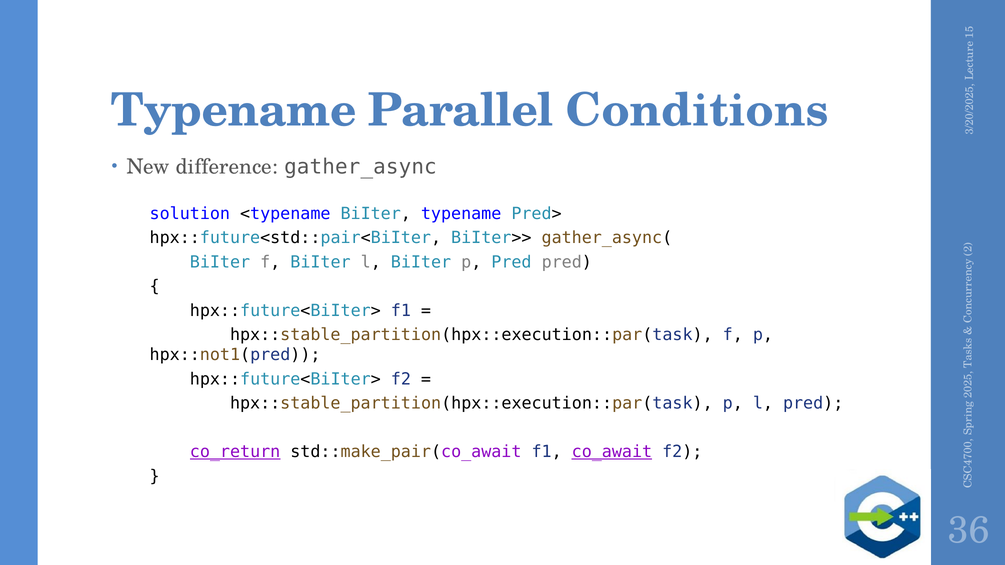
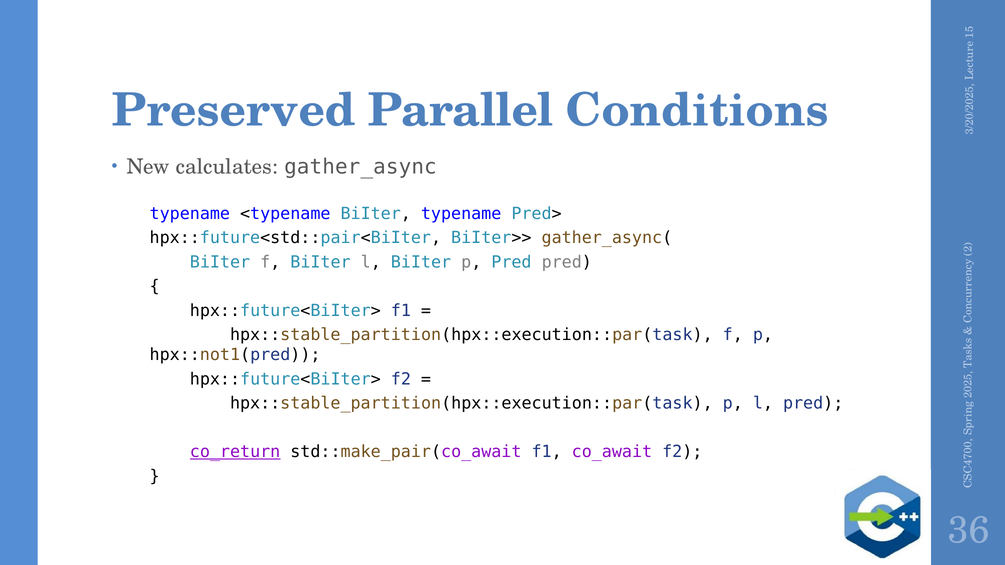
Typename at (234, 110): Typename -> Preserved
difference: difference -> calculates
solution at (190, 214): solution -> typename
co_await underline: present -> none
